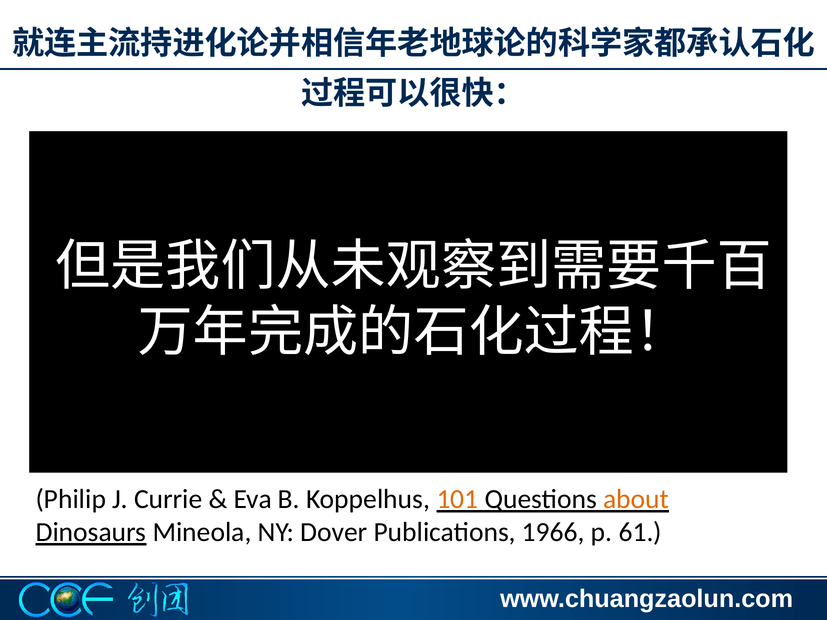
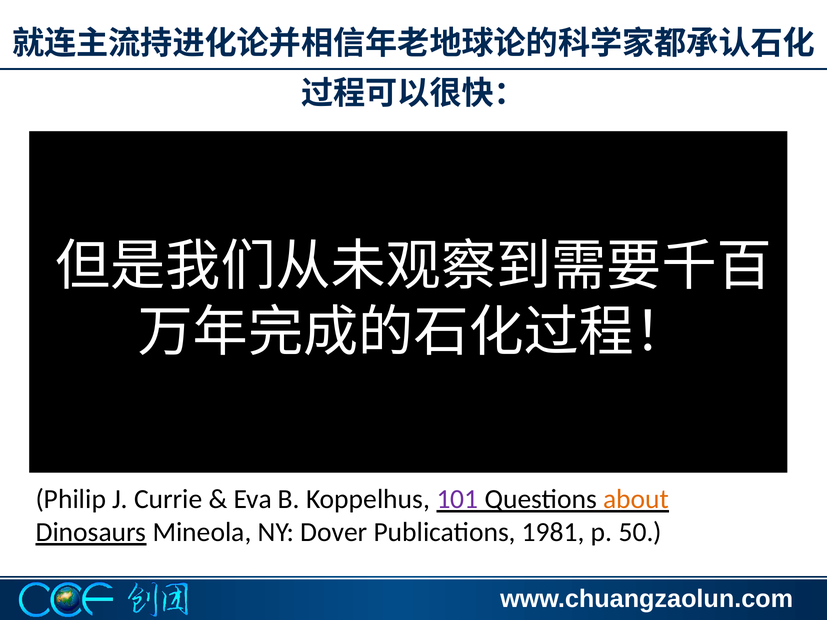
101 colour: orange -> purple
1966: 1966 -> 1981
61: 61 -> 50
